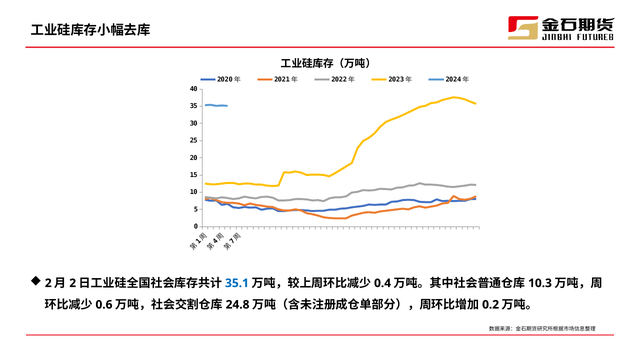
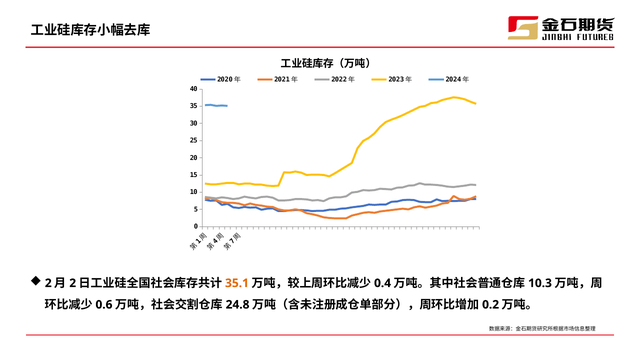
35.1 colour: blue -> orange
